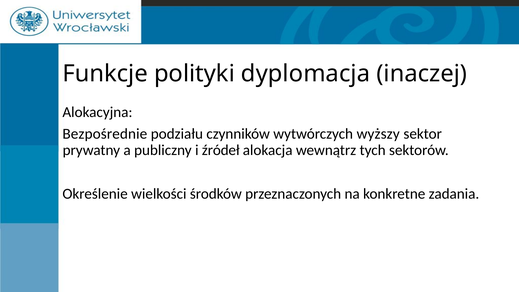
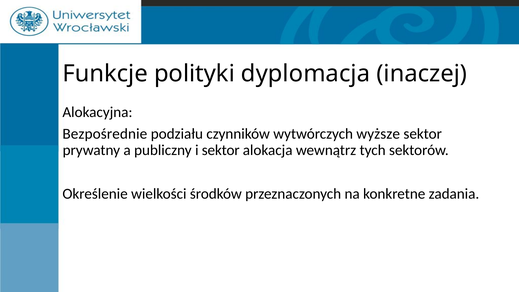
wyższy: wyższy -> wyższe
i źródeł: źródeł -> sektor
